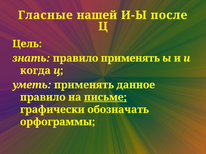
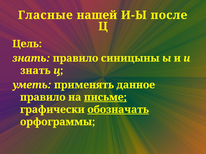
правило применять: применять -> синицыны
когда at (35, 71): когда -> знать
обозначать underline: none -> present
